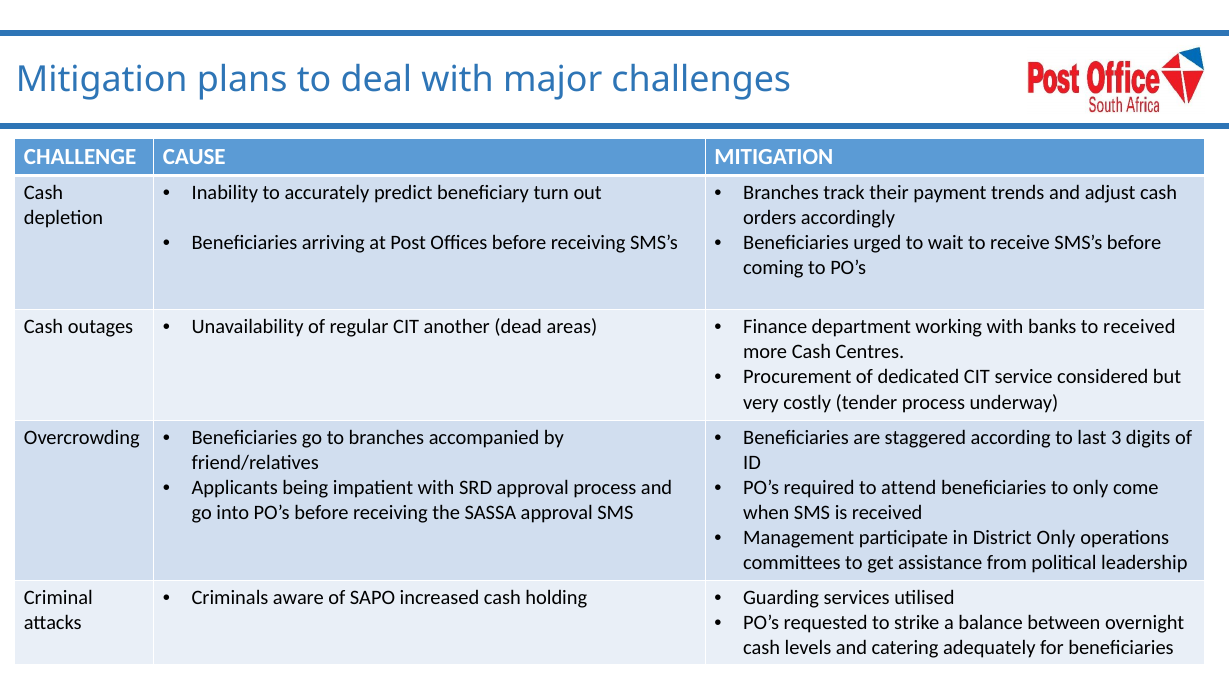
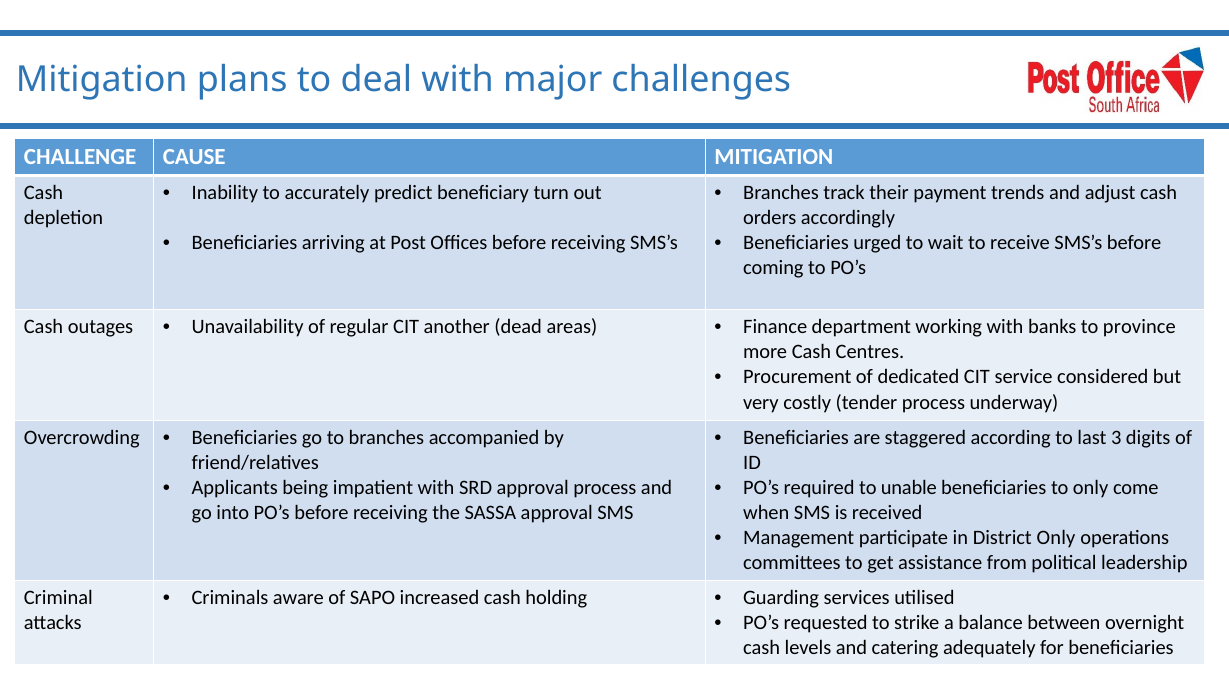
to received: received -> province
attend: attend -> unable
